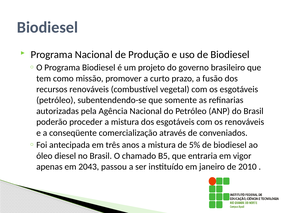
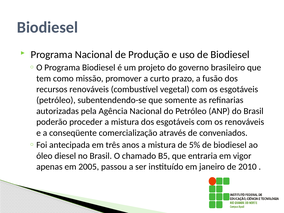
2043: 2043 -> 2005
